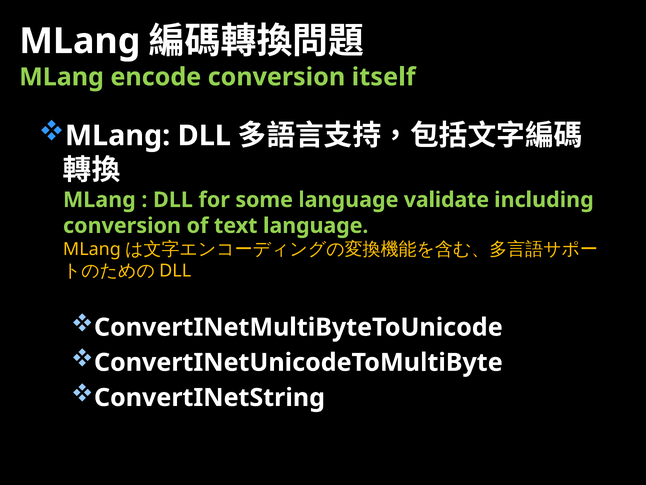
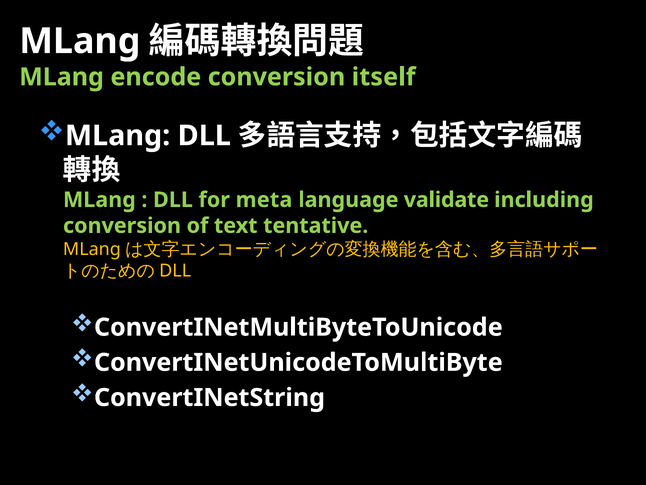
some: some -> meta
text language: language -> tentative
